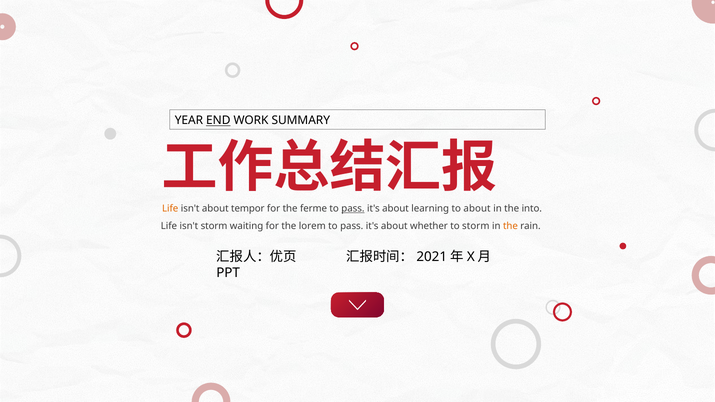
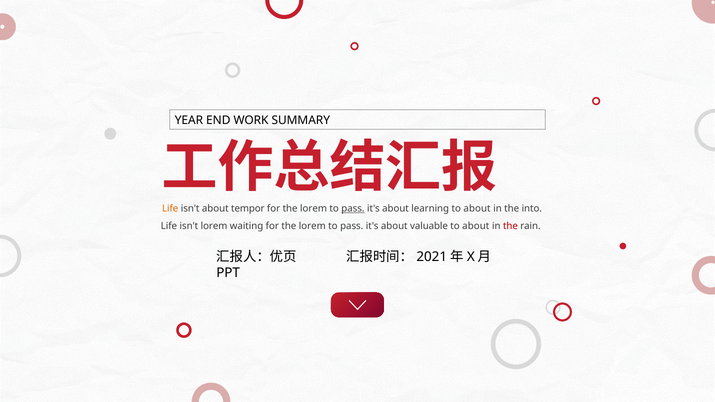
END underline: present -> none
ferme at (314, 209): ferme -> lorem
isn't storm: storm -> lorem
whether: whether -> valuable
storm at (476, 226): storm -> about
the at (510, 226) colour: orange -> red
